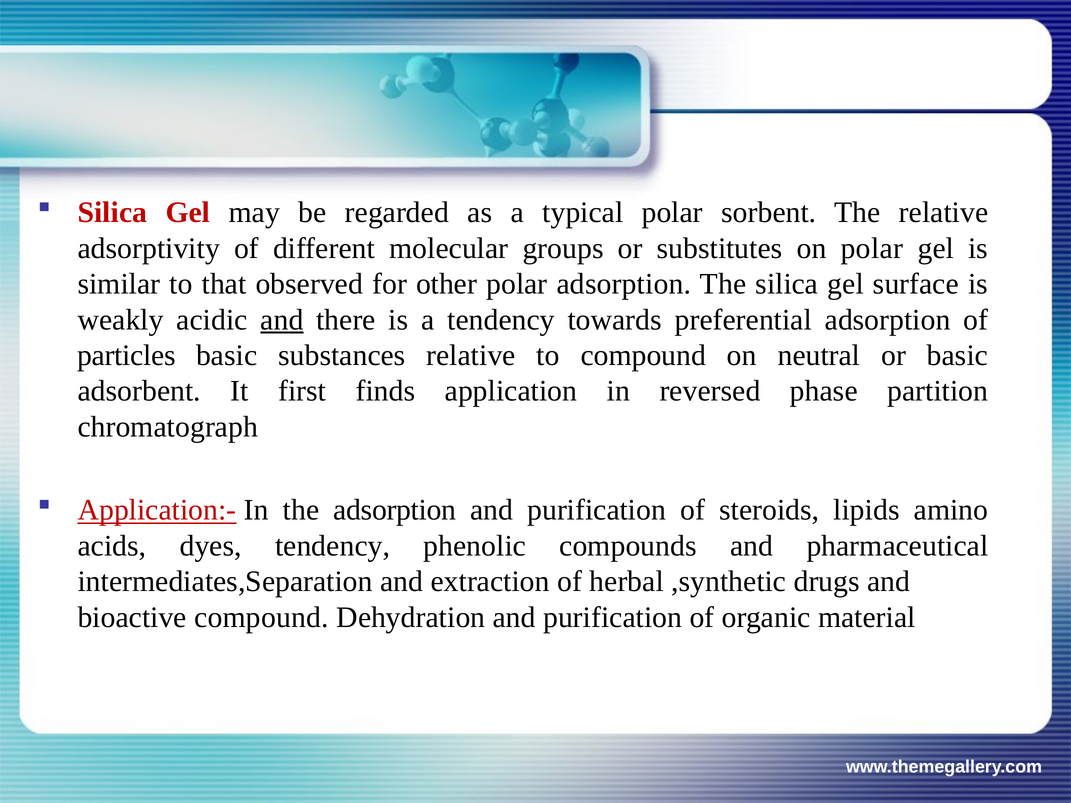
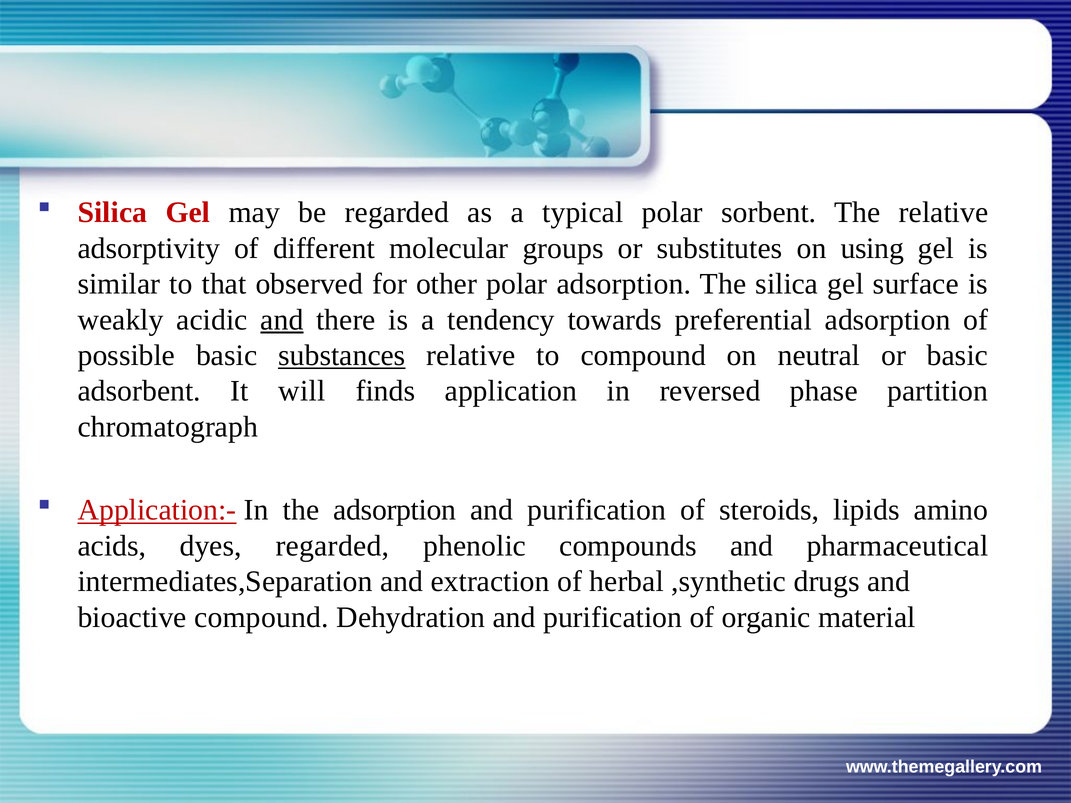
on polar: polar -> using
particles: particles -> possible
substances underline: none -> present
first: first -> will
dyes tendency: tendency -> regarded
